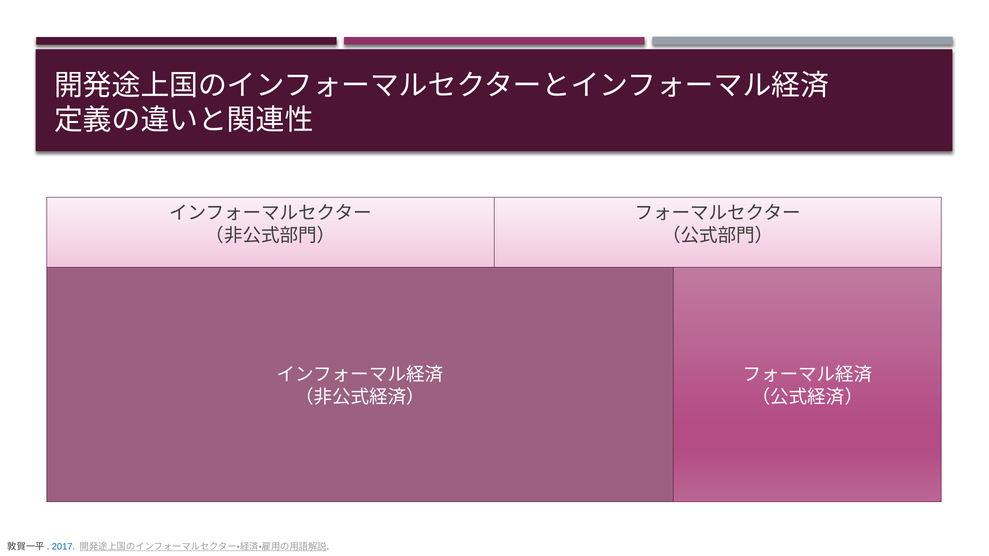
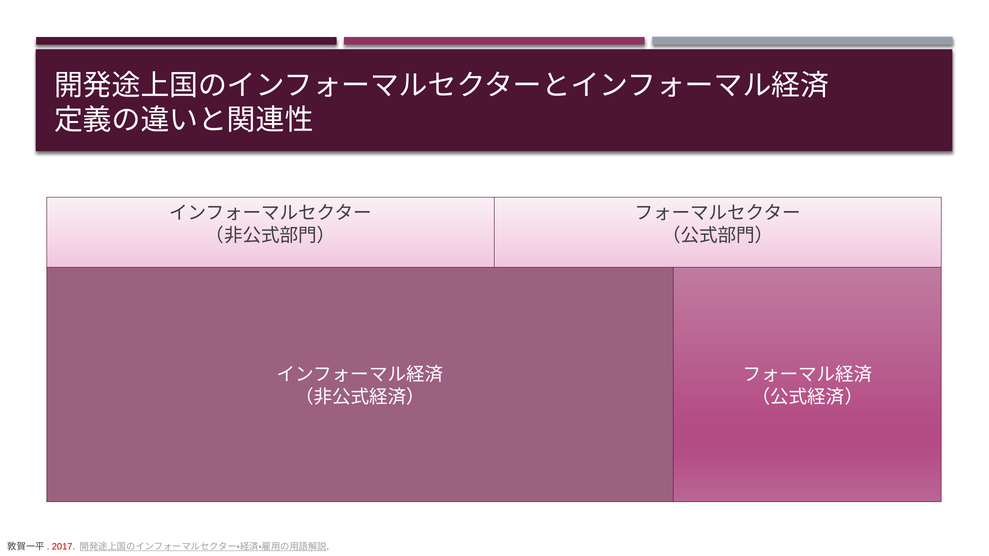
2017 colour: blue -> red
